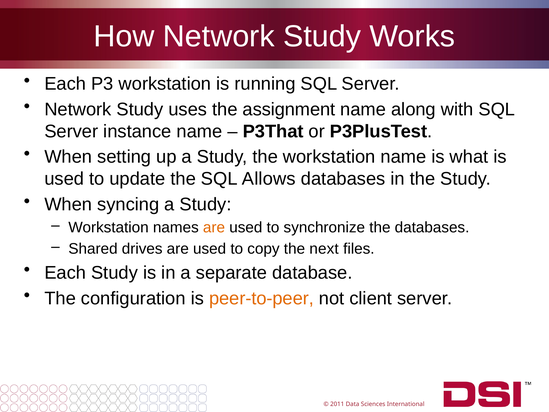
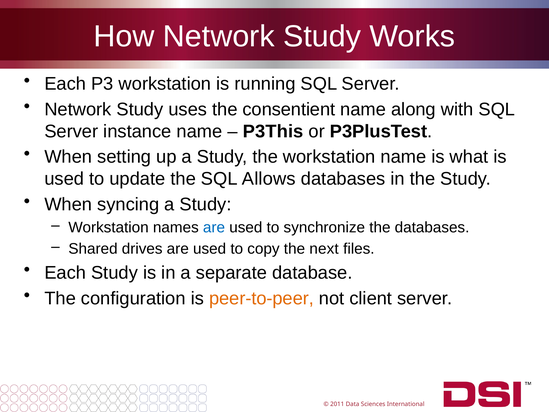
assignment: assignment -> consentient
P3That: P3That -> P3This
are at (214, 227) colour: orange -> blue
